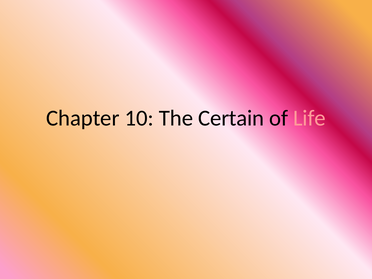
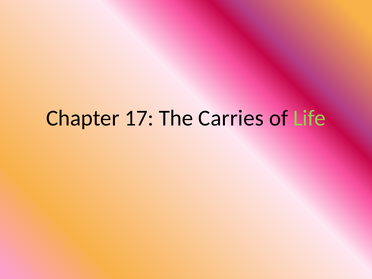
10: 10 -> 17
Certain: Certain -> Carries
Life colour: pink -> light green
